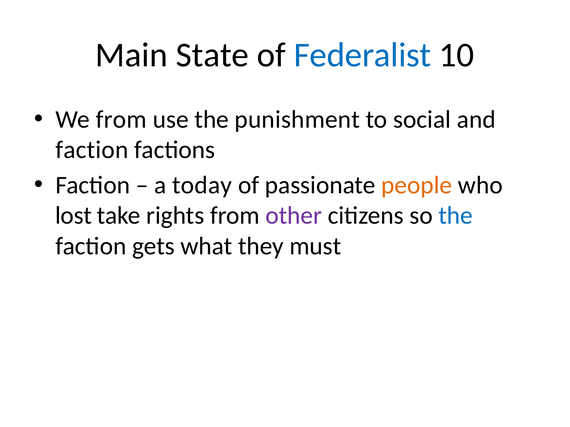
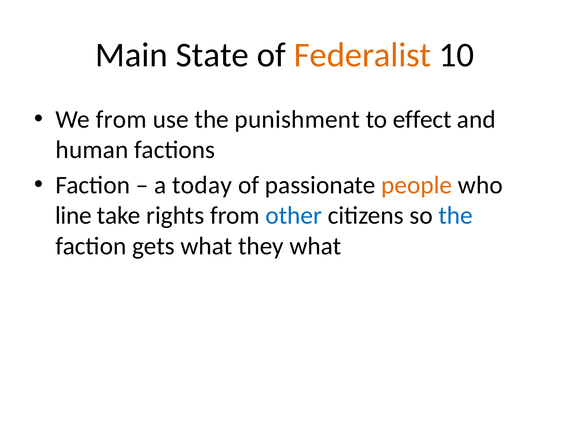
Federalist colour: blue -> orange
social: social -> effect
faction at (92, 150): faction -> human
lost: lost -> line
other colour: purple -> blue
they must: must -> what
